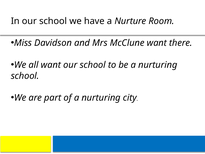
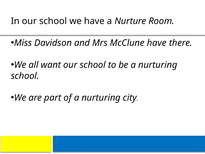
McClune want: want -> have
